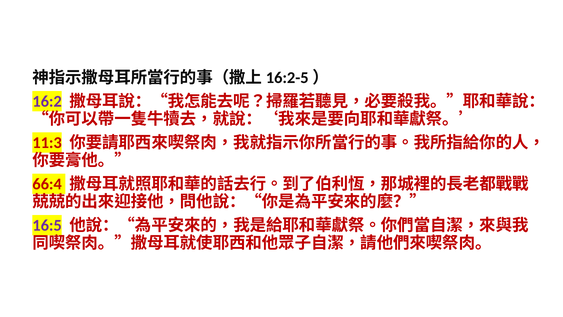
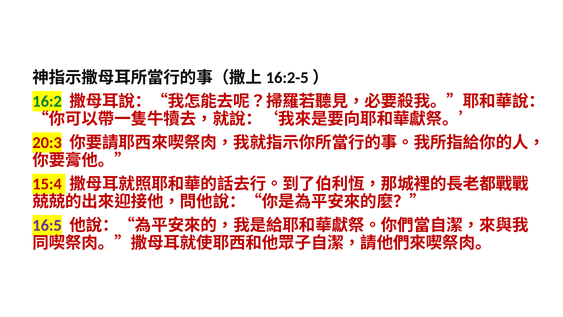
16:2 colour: purple -> green
11:3: 11:3 -> 20:3
66:4: 66:4 -> 15:4
